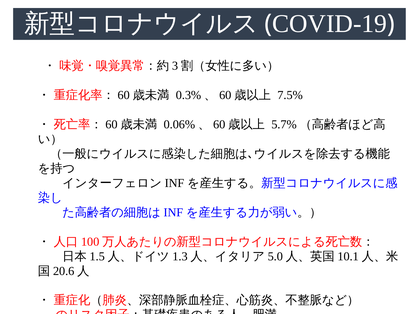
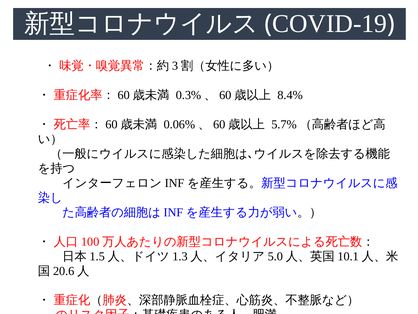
7.5%: 7.5% -> 8.4%
